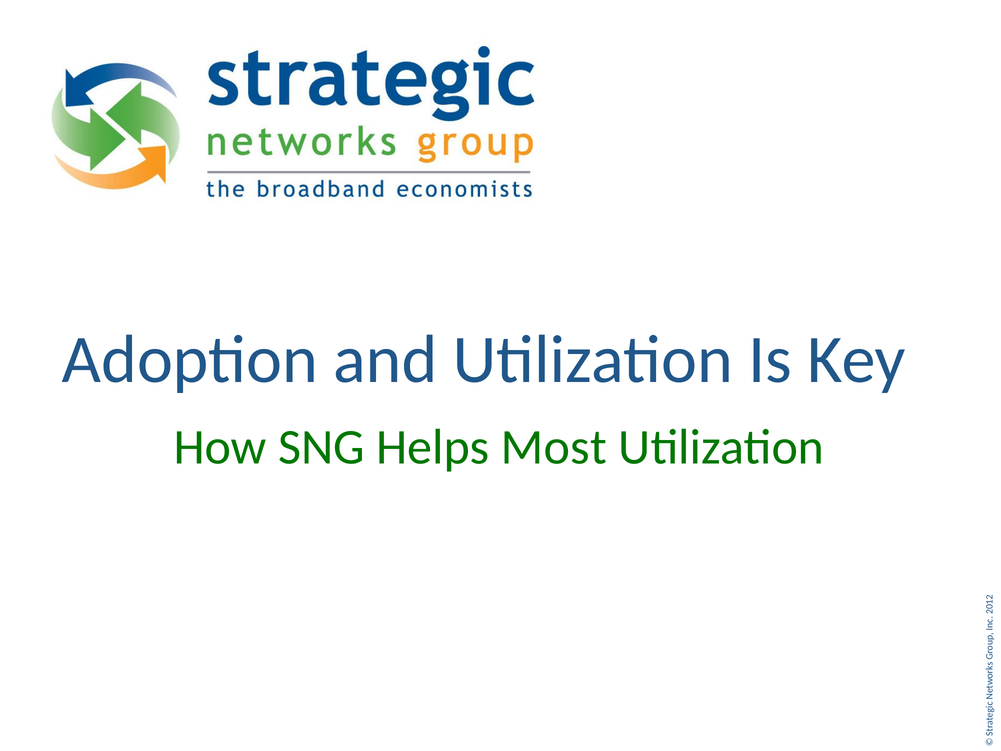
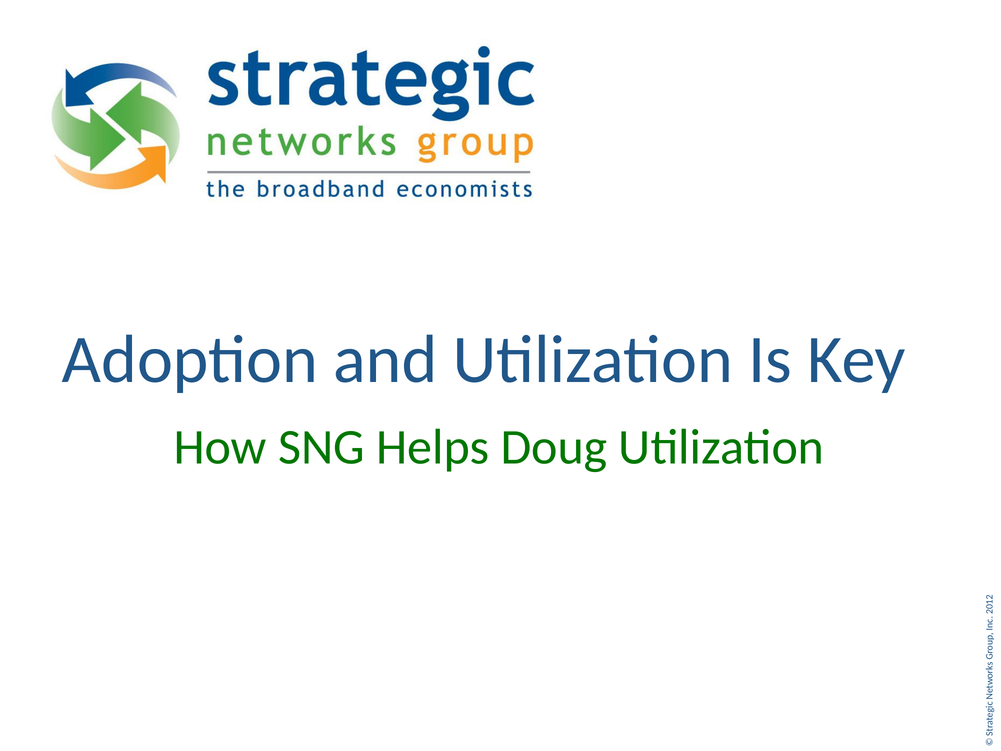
Most: Most -> Doug
